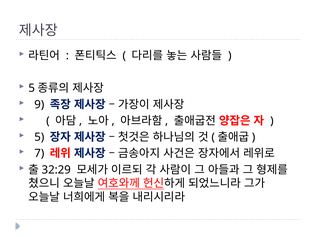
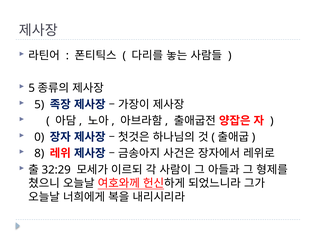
9 at (39, 104): 9 -> 5
5 at (39, 137): 5 -> 0
7: 7 -> 8
